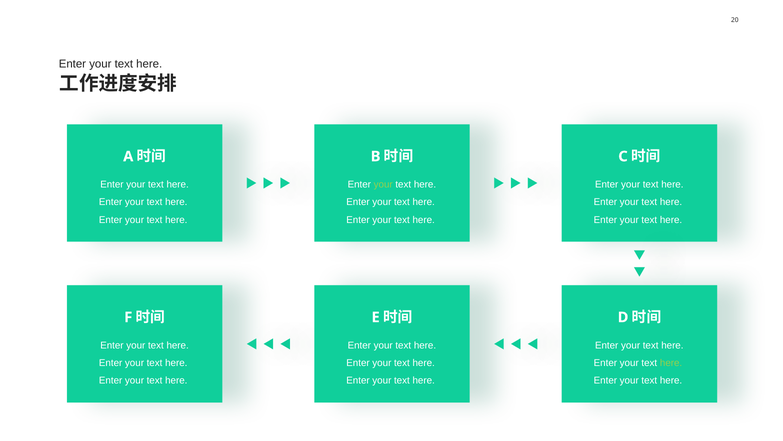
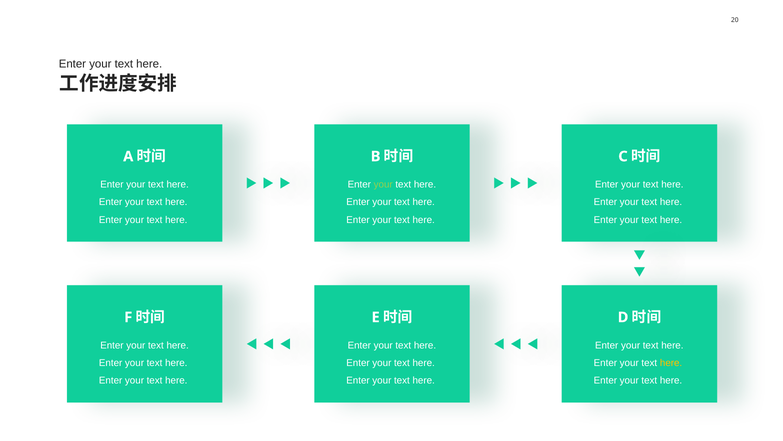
here at (671, 363) colour: light green -> yellow
